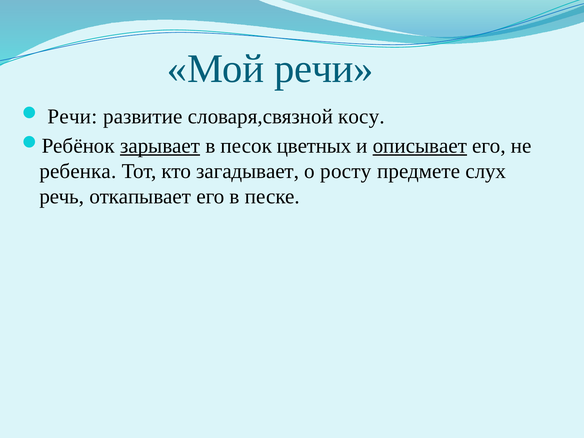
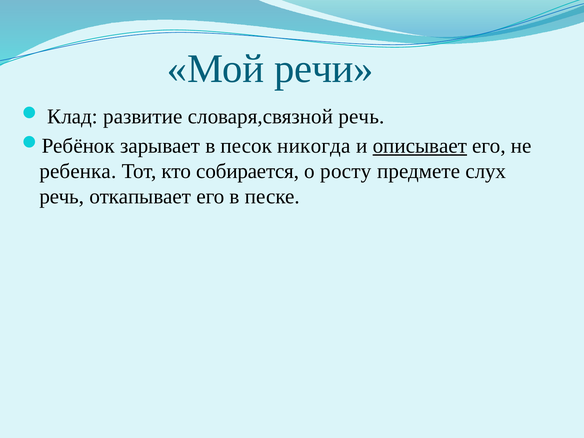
Речи at (72, 116): Речи -> Клад
словаря,связной косу: косу -> речь
зарывает underline: present -> none
цветных: цветных -> никогда
загадывает: загадывает -> собирается
